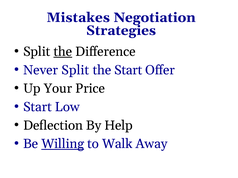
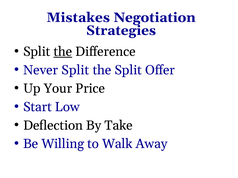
the Start: Start -> Split
Help: Help -> Take
Willing underline: present -> none
